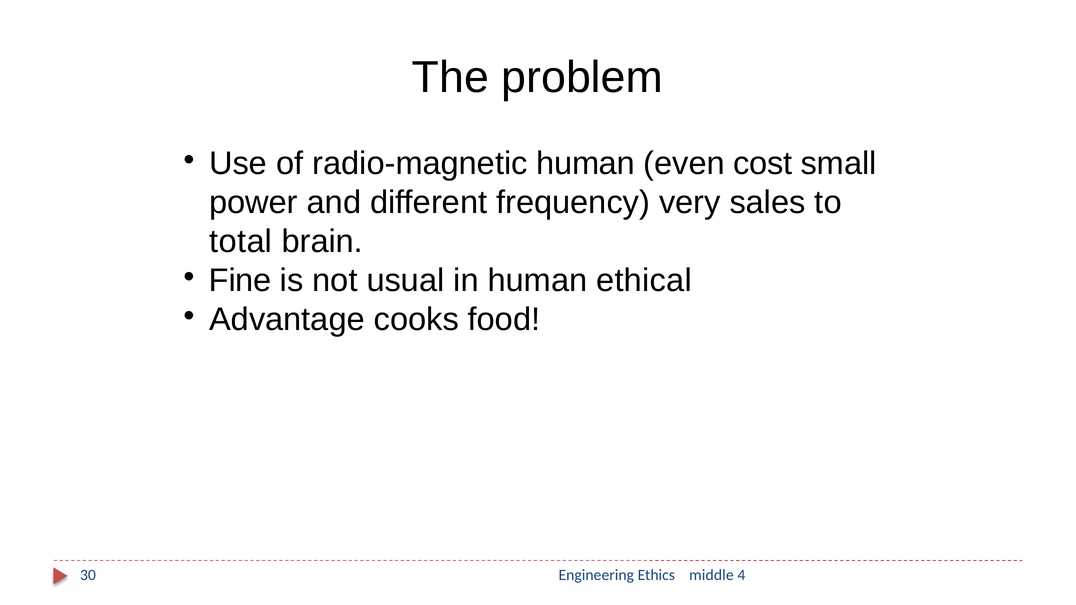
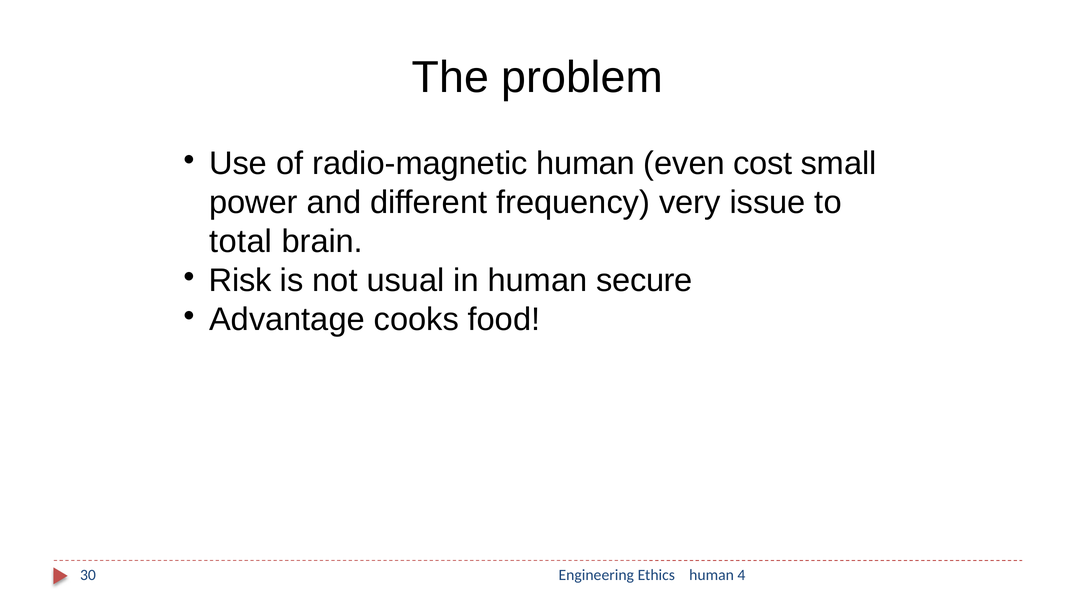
sales: sales -> issue
Fine: Fine -> Risk
ethical: ethical -> secure
Ethics middle: middle -> human
